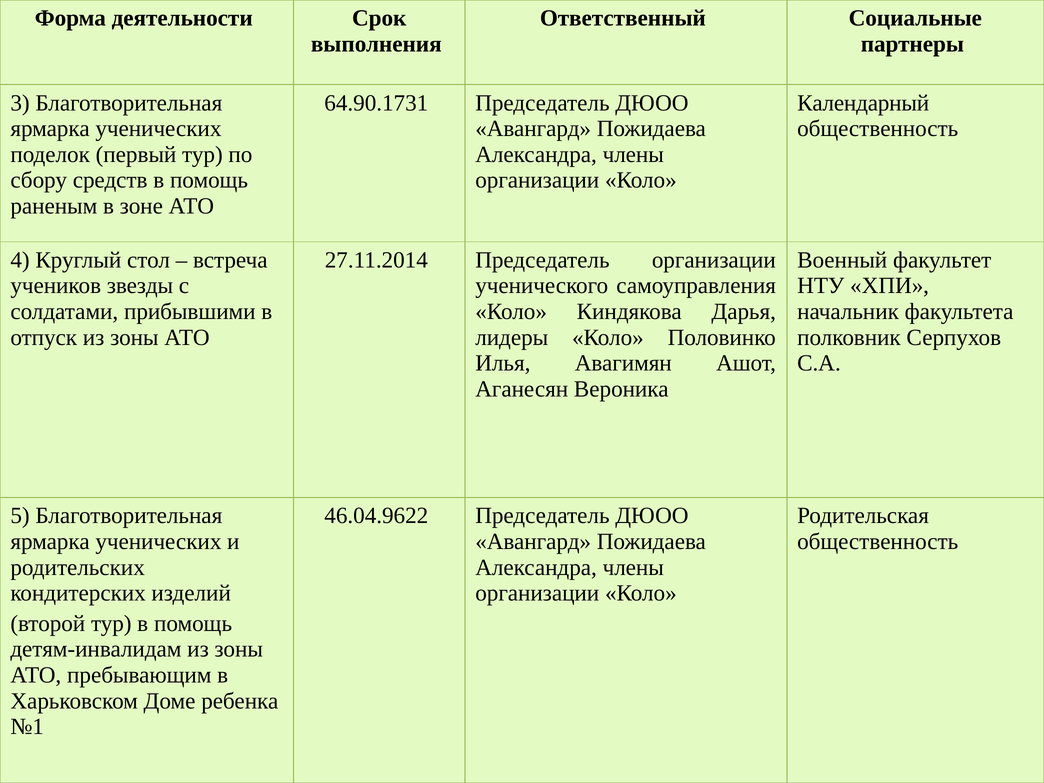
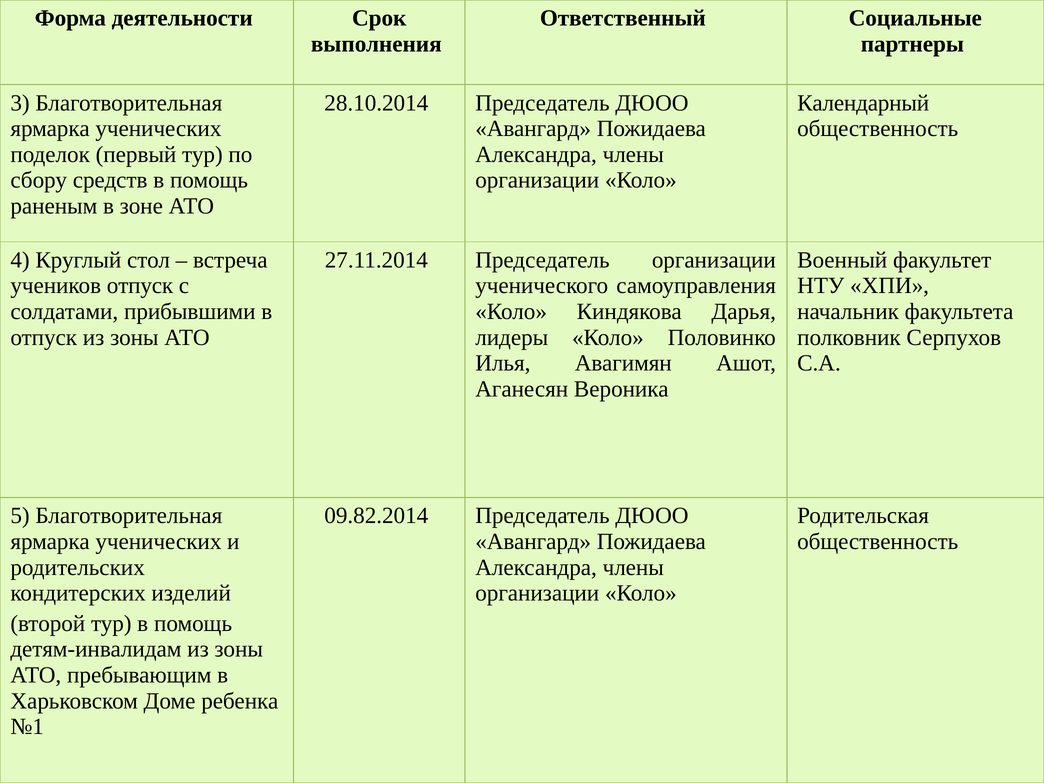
64.90.1731: 64.90.1731 -> 28.10.2014
учеников звезды: звезды -> отпуск
46.04.9622: 46.04.9622 -> 09.82.2014
